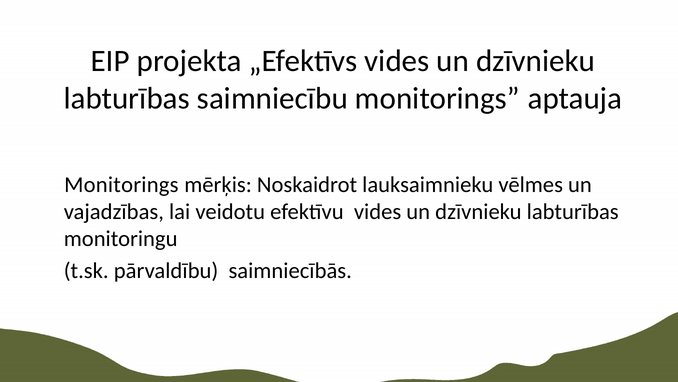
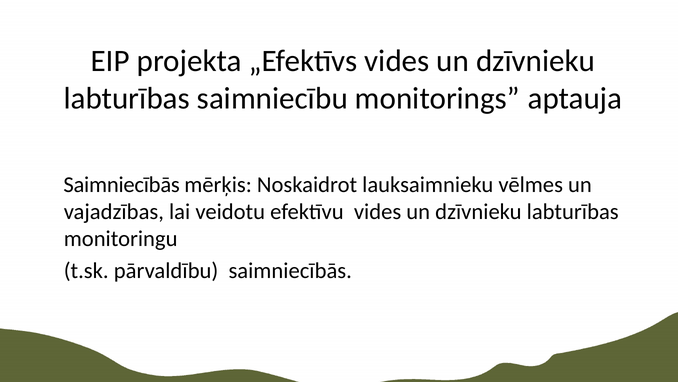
Monitorings at (121, 184): Monitorings -> Saimniecībās
